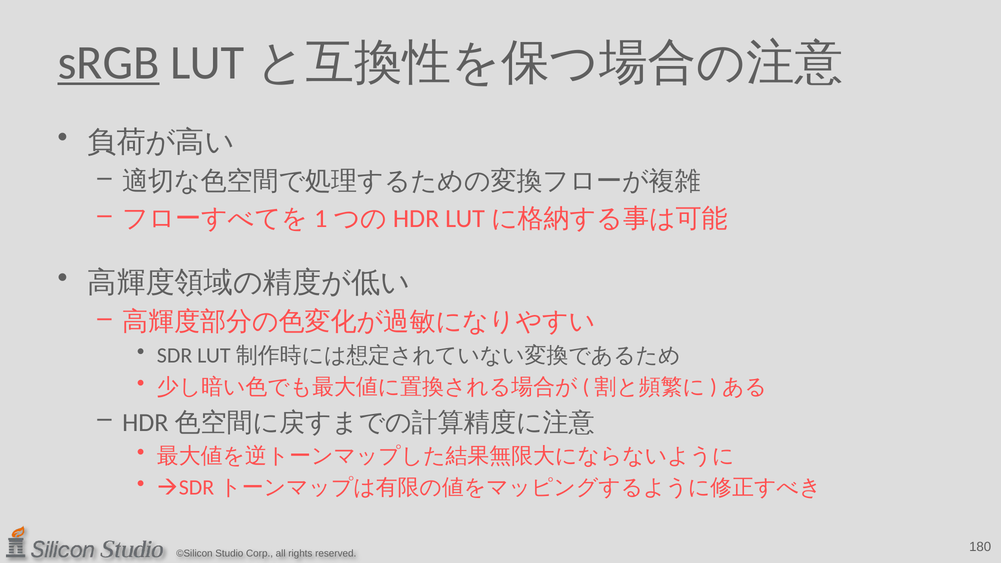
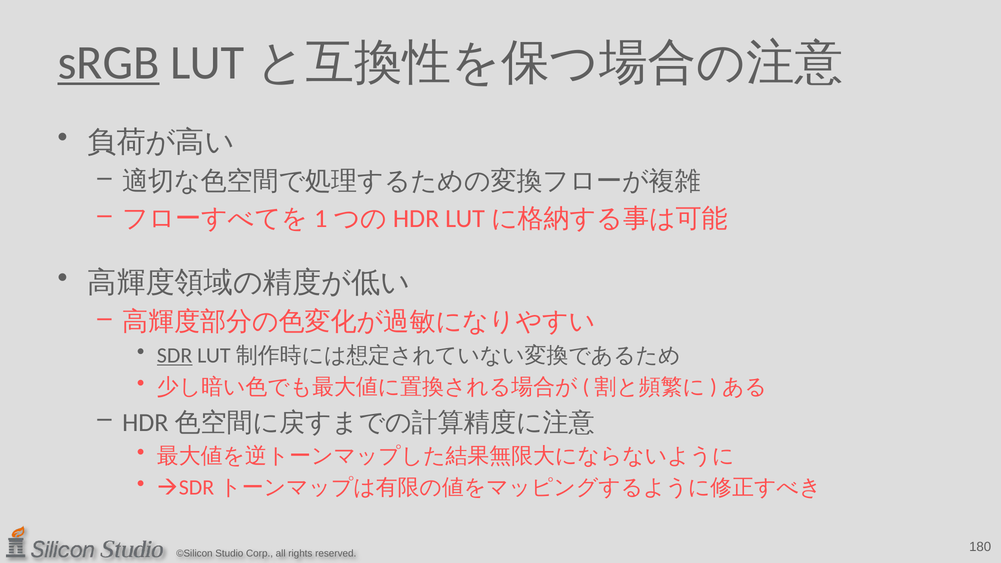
SDR underline: none -> present
